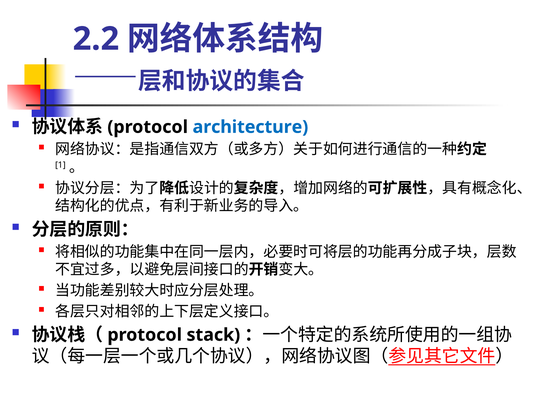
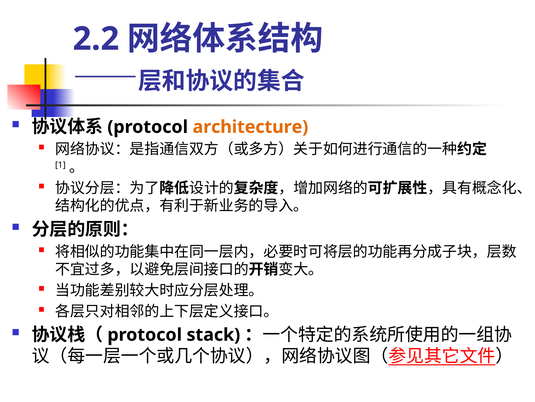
architecture colour: blue -> orange
